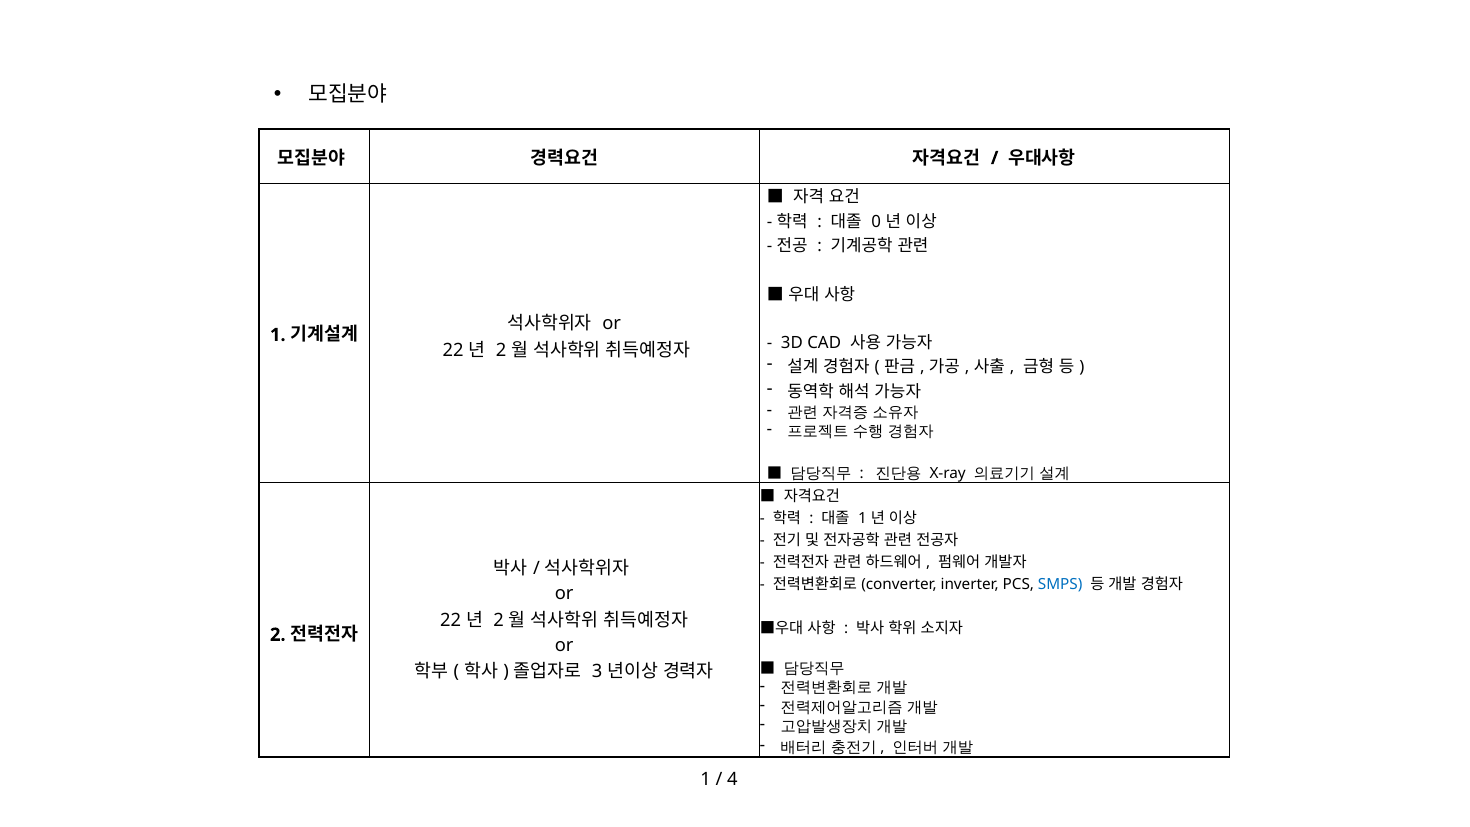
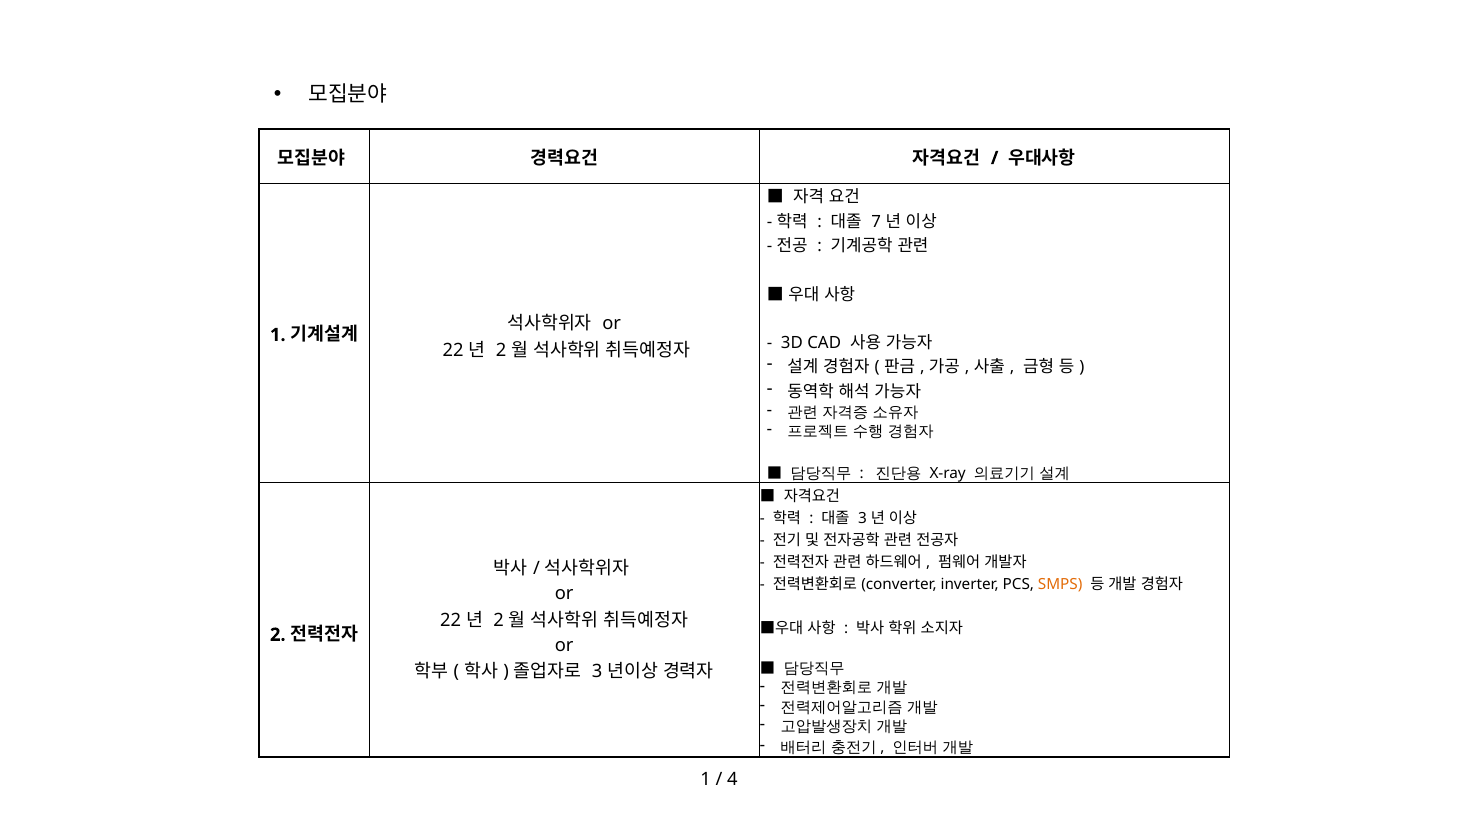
0: 0 -> 7
1 at (862, 518): 1 -> 3
SMPS colour: blue -> orange
